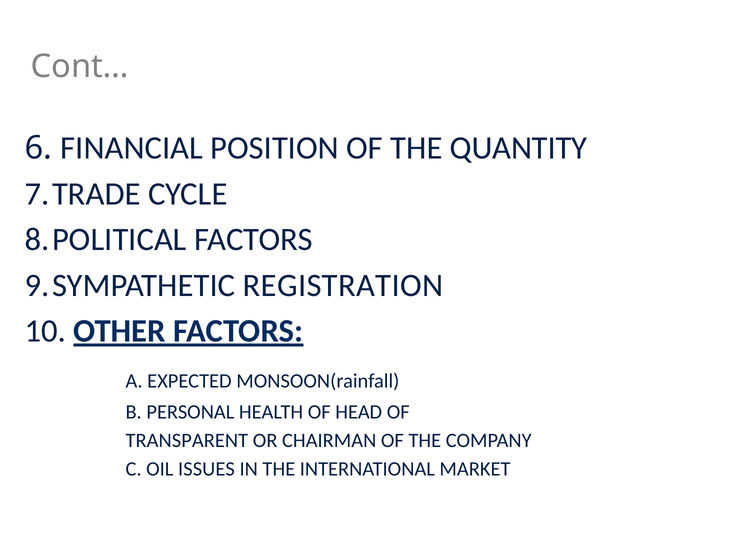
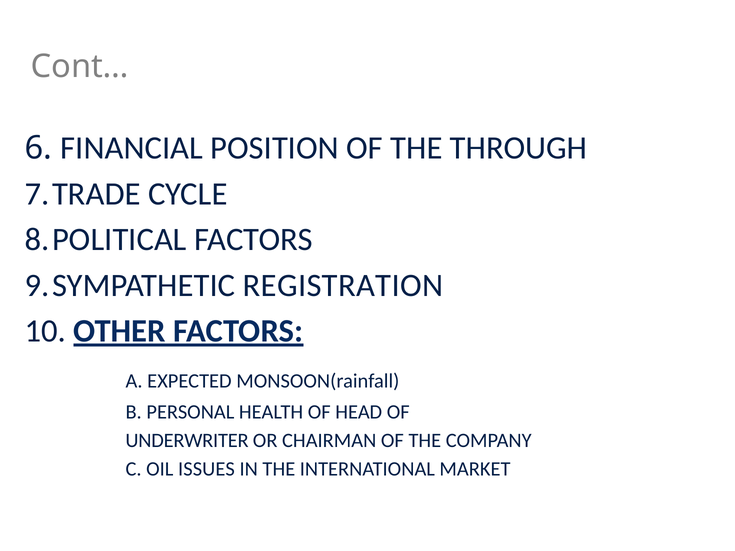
QUANTITY: QUANTITY -> THROUGH
TRANSPARENT: TRANSPARENT -> UNDERWRITER
